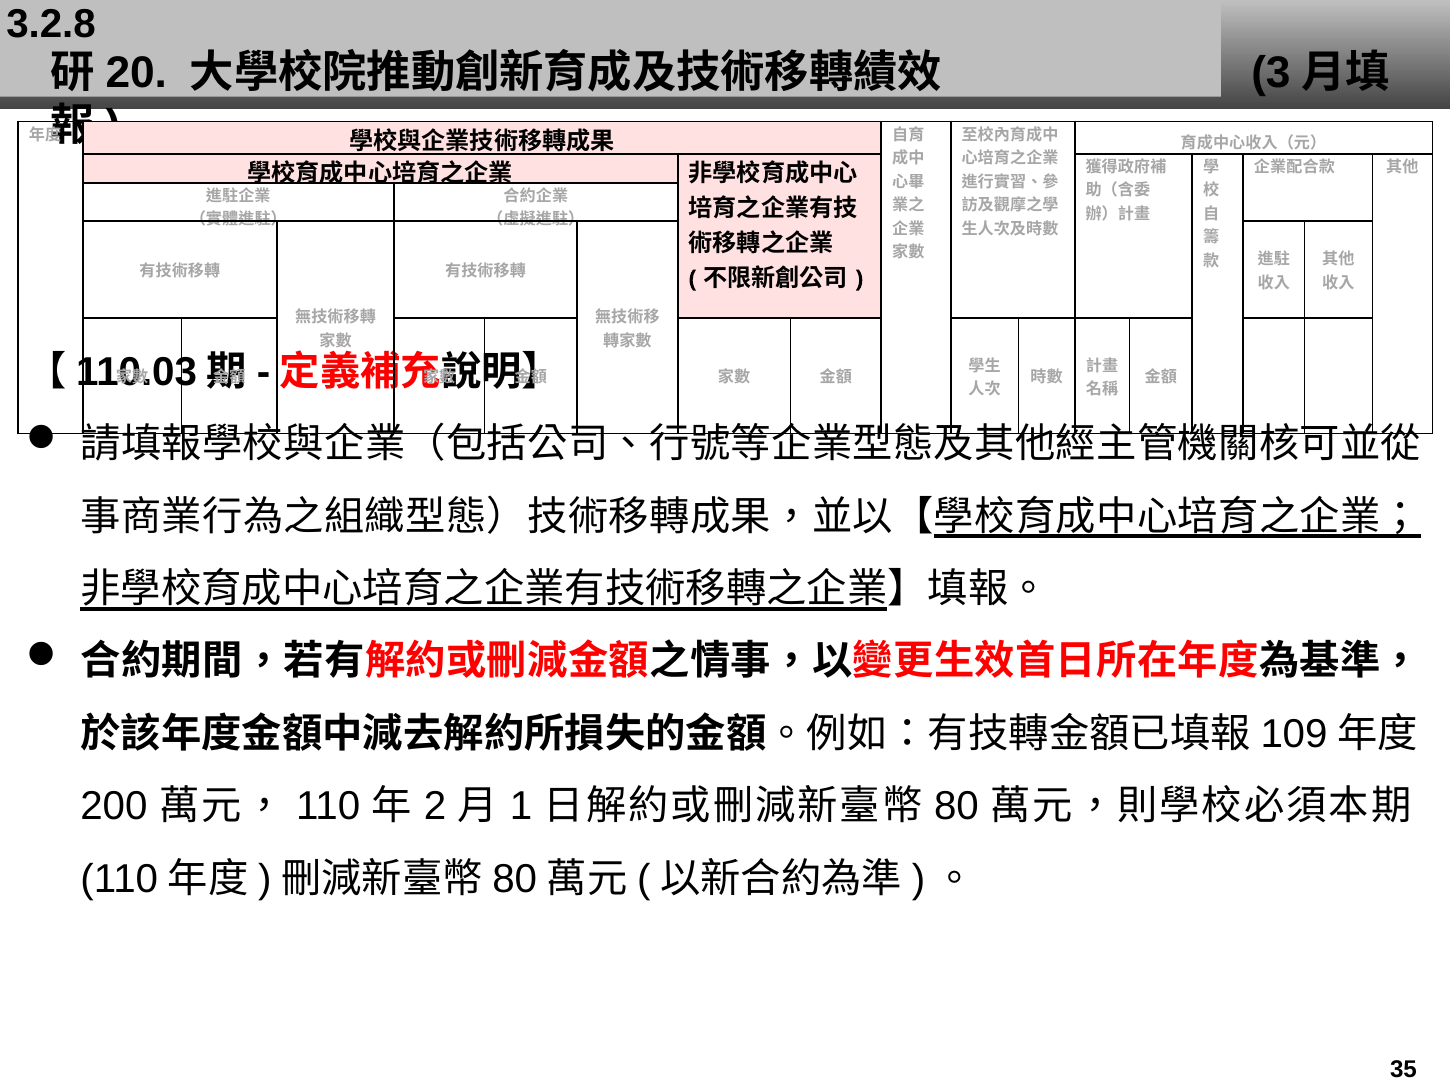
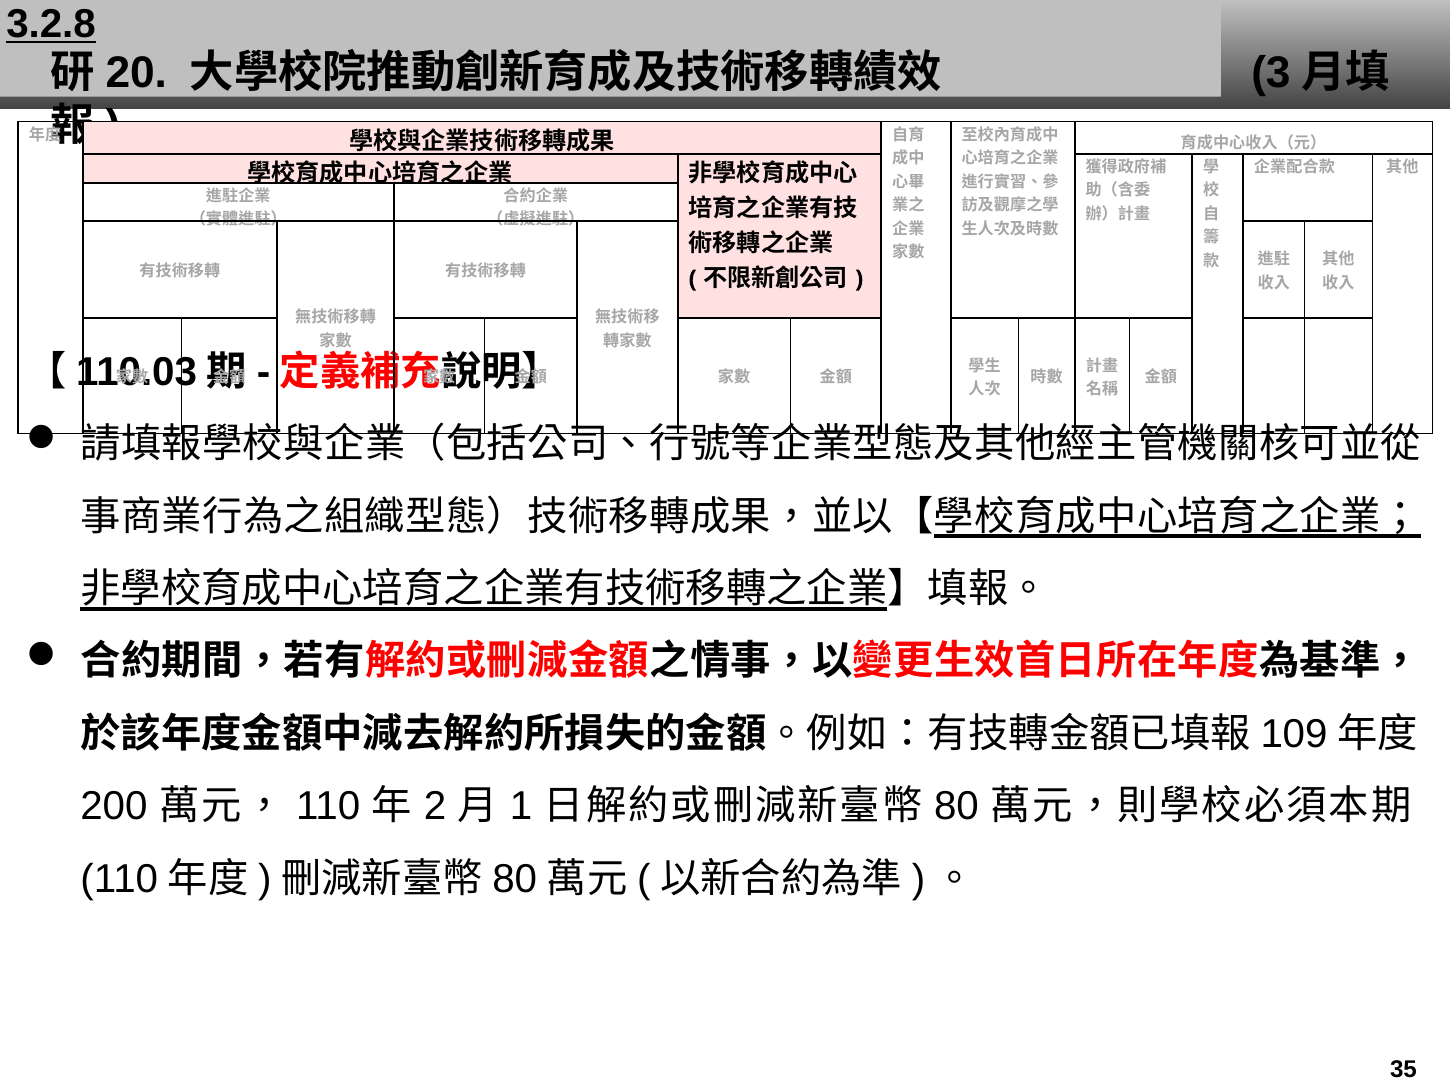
3.2.8 underline: none -> present
